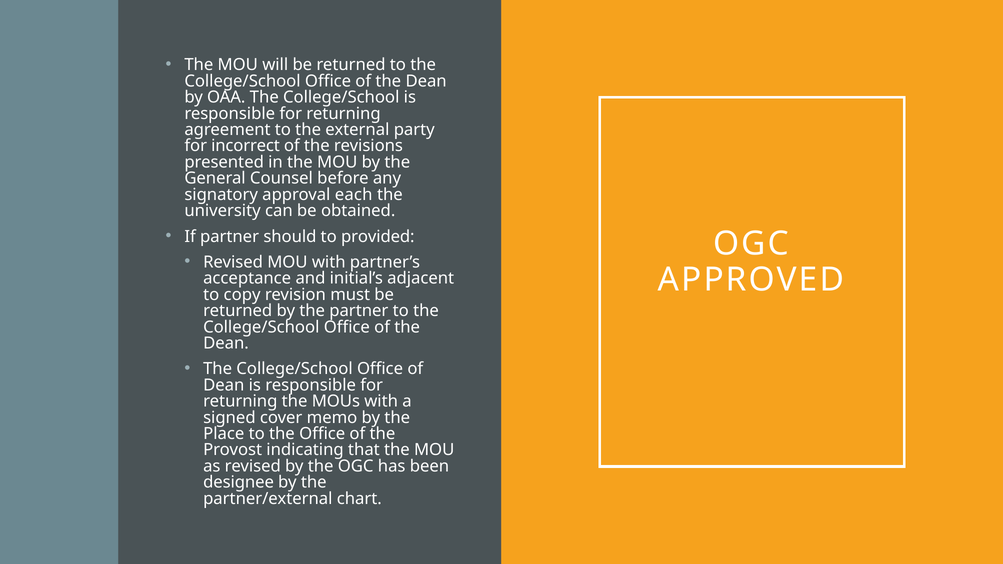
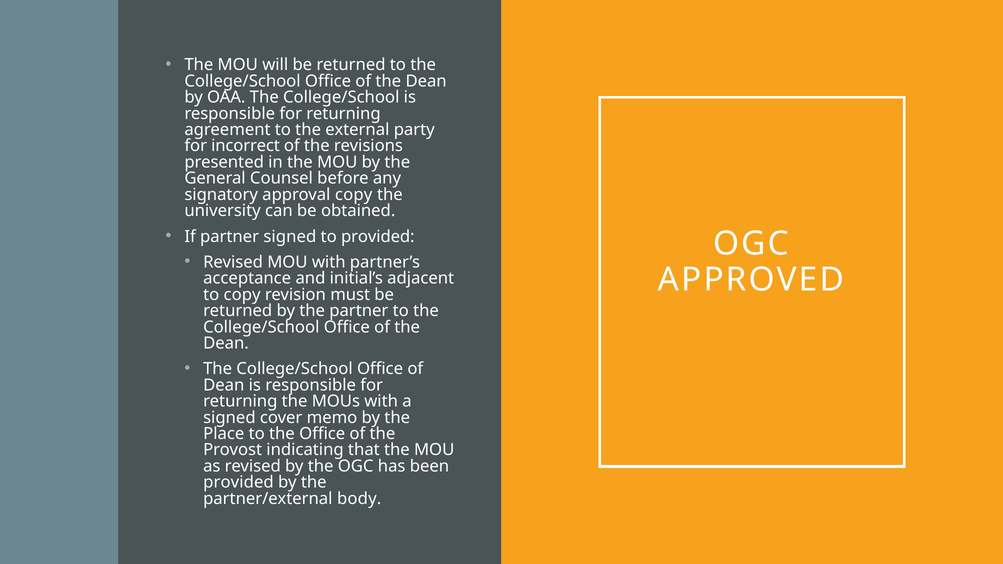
approval each: each -> copy
partner should: should -> signed
designee at (239, 483): designee -> provided
chart: chart -> body
